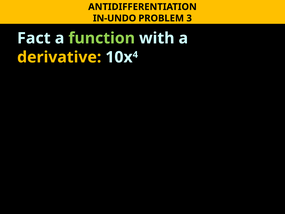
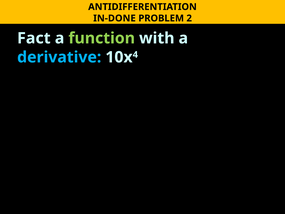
IN-UNDO: IN-UNDO -> IN-DONE
3: 3 -> 2
derivative colour: yellow -> light blue
